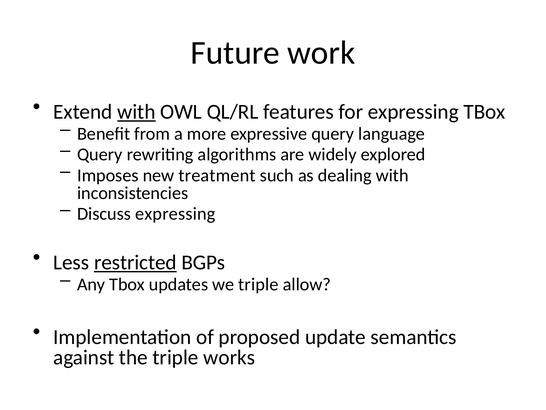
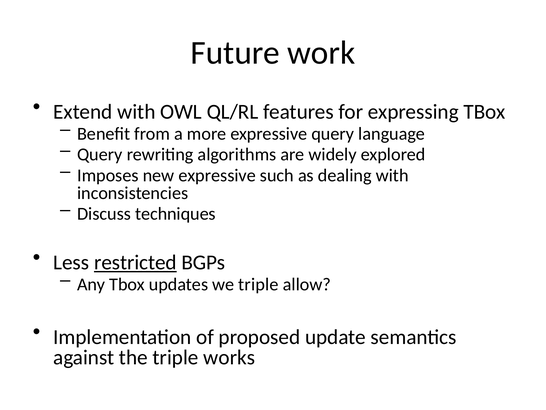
with at (136, 112) underline: present -> none
new treatment: treatment -> expressive
Discuss expressing: expressing -> techniques
